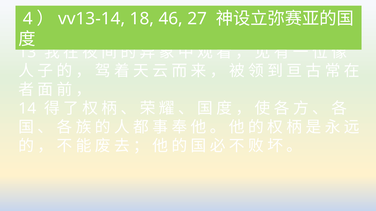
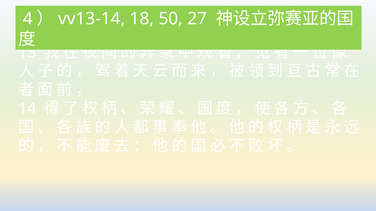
46: 46 -> 50
